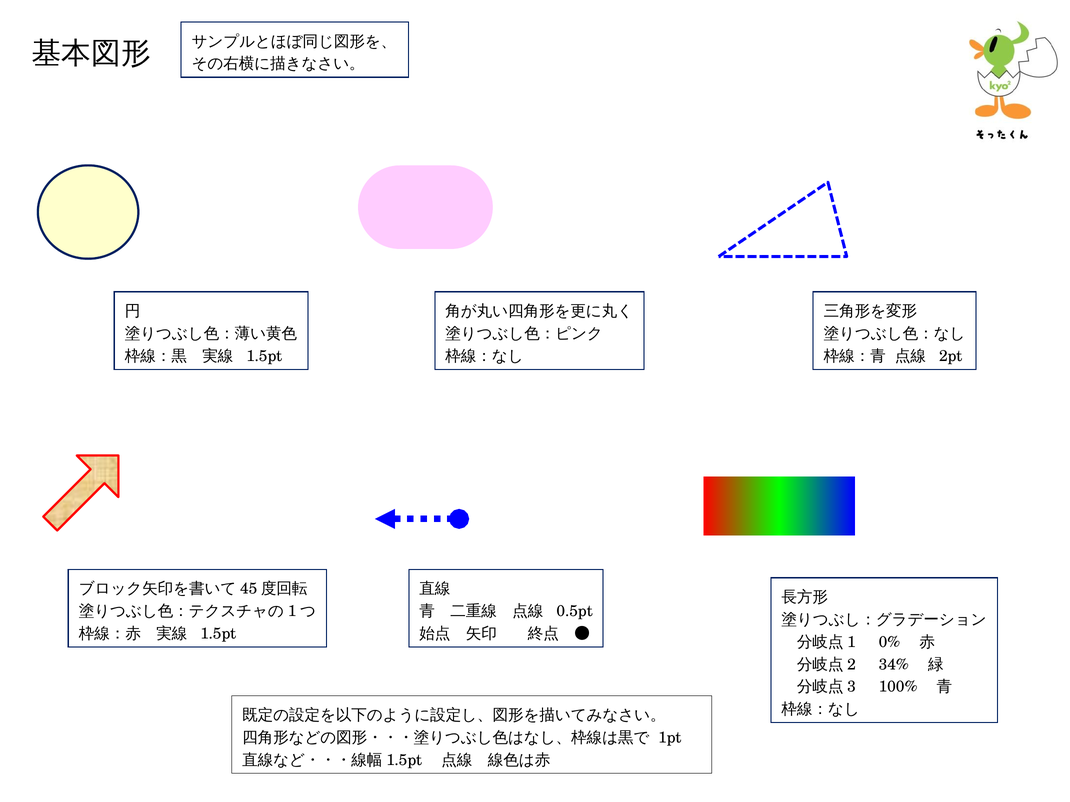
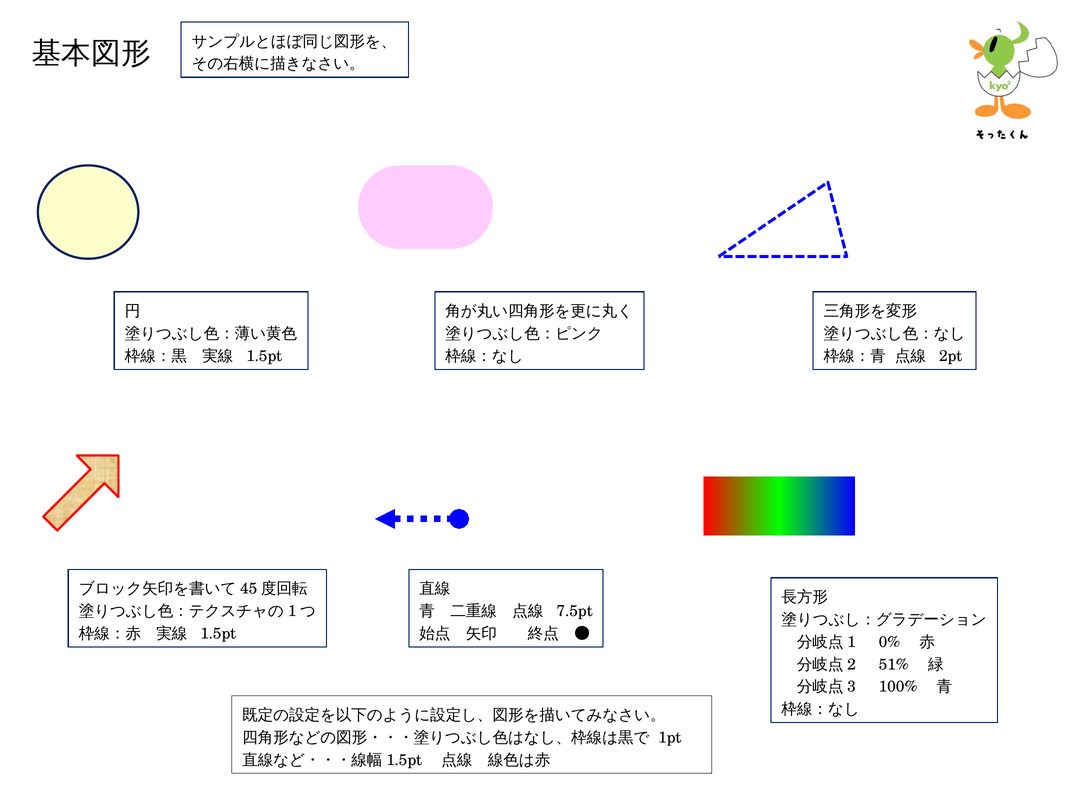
0.5pt: 0.5pt -> 7.5pt
34%: 34% -> 51%
